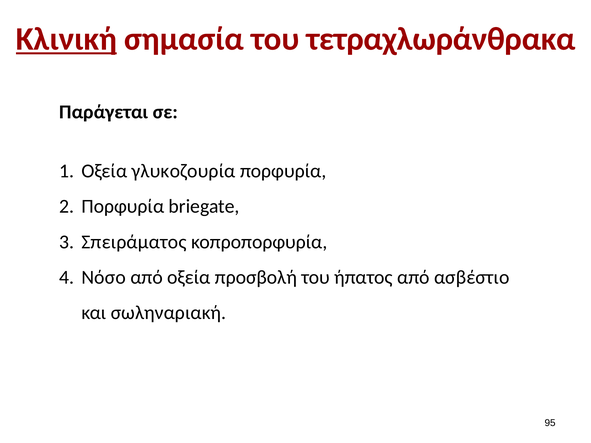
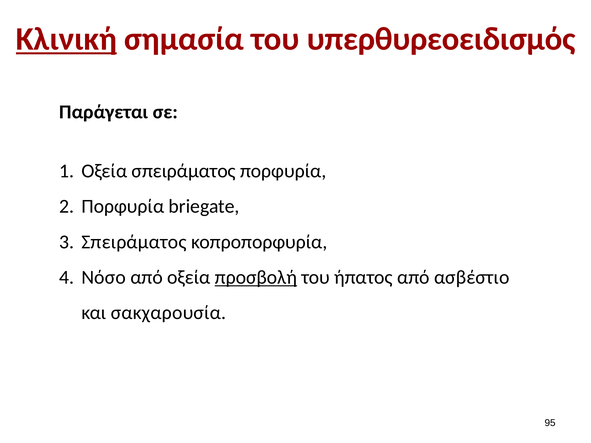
τετραχλωράνθρακα: τετραχλωράνθρακα -> υπερθυρεοειδισμός
Οξεία γλυκοζουρία: γλυκοζουρία -> σπειράματος
προσβολή underline: none -> present
σωληναριακή: σωληναριακή -> σακχαρουσία
